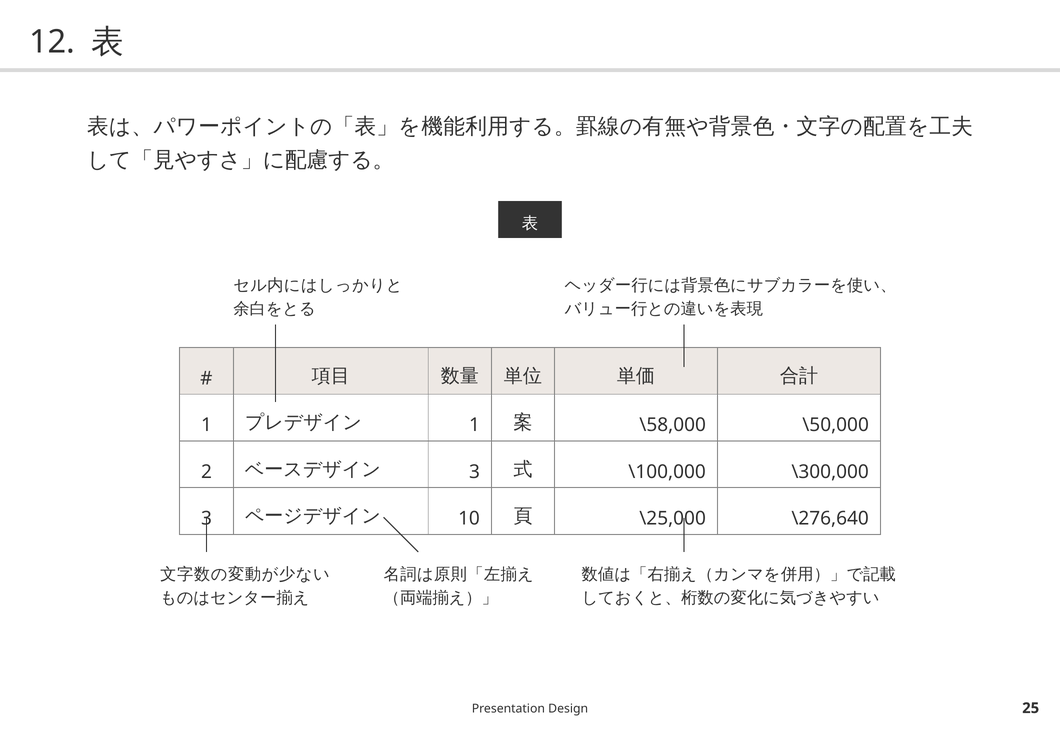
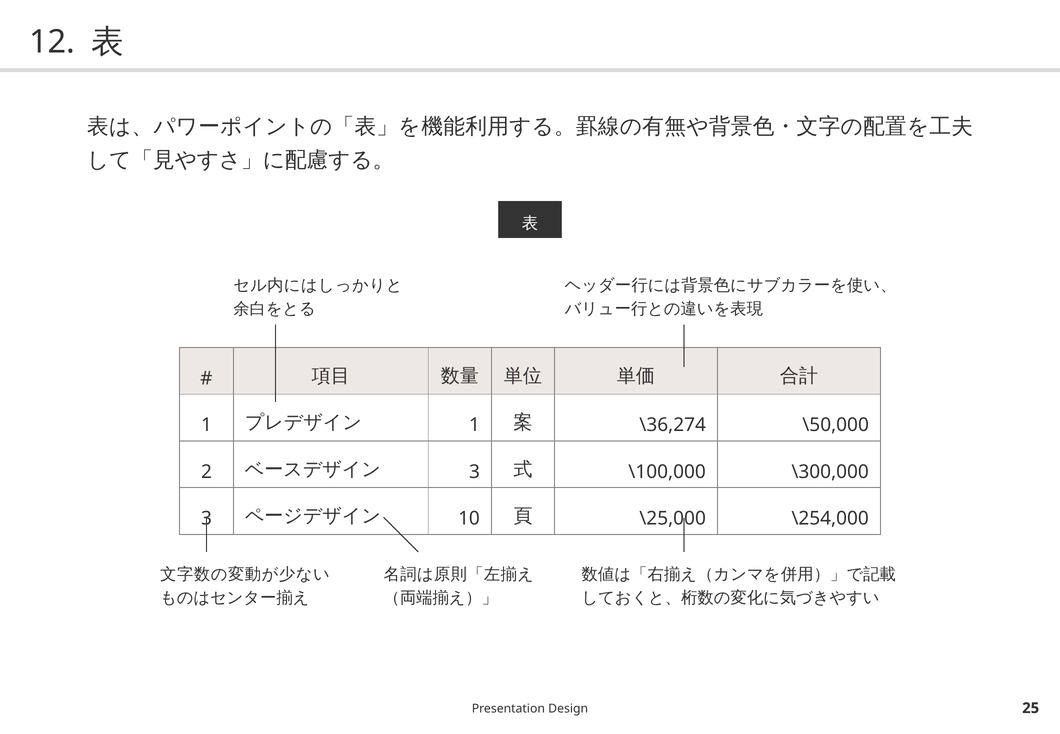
\58,000: \58,000 -> \36,274
\276,640: \276,640 -> \254,000
